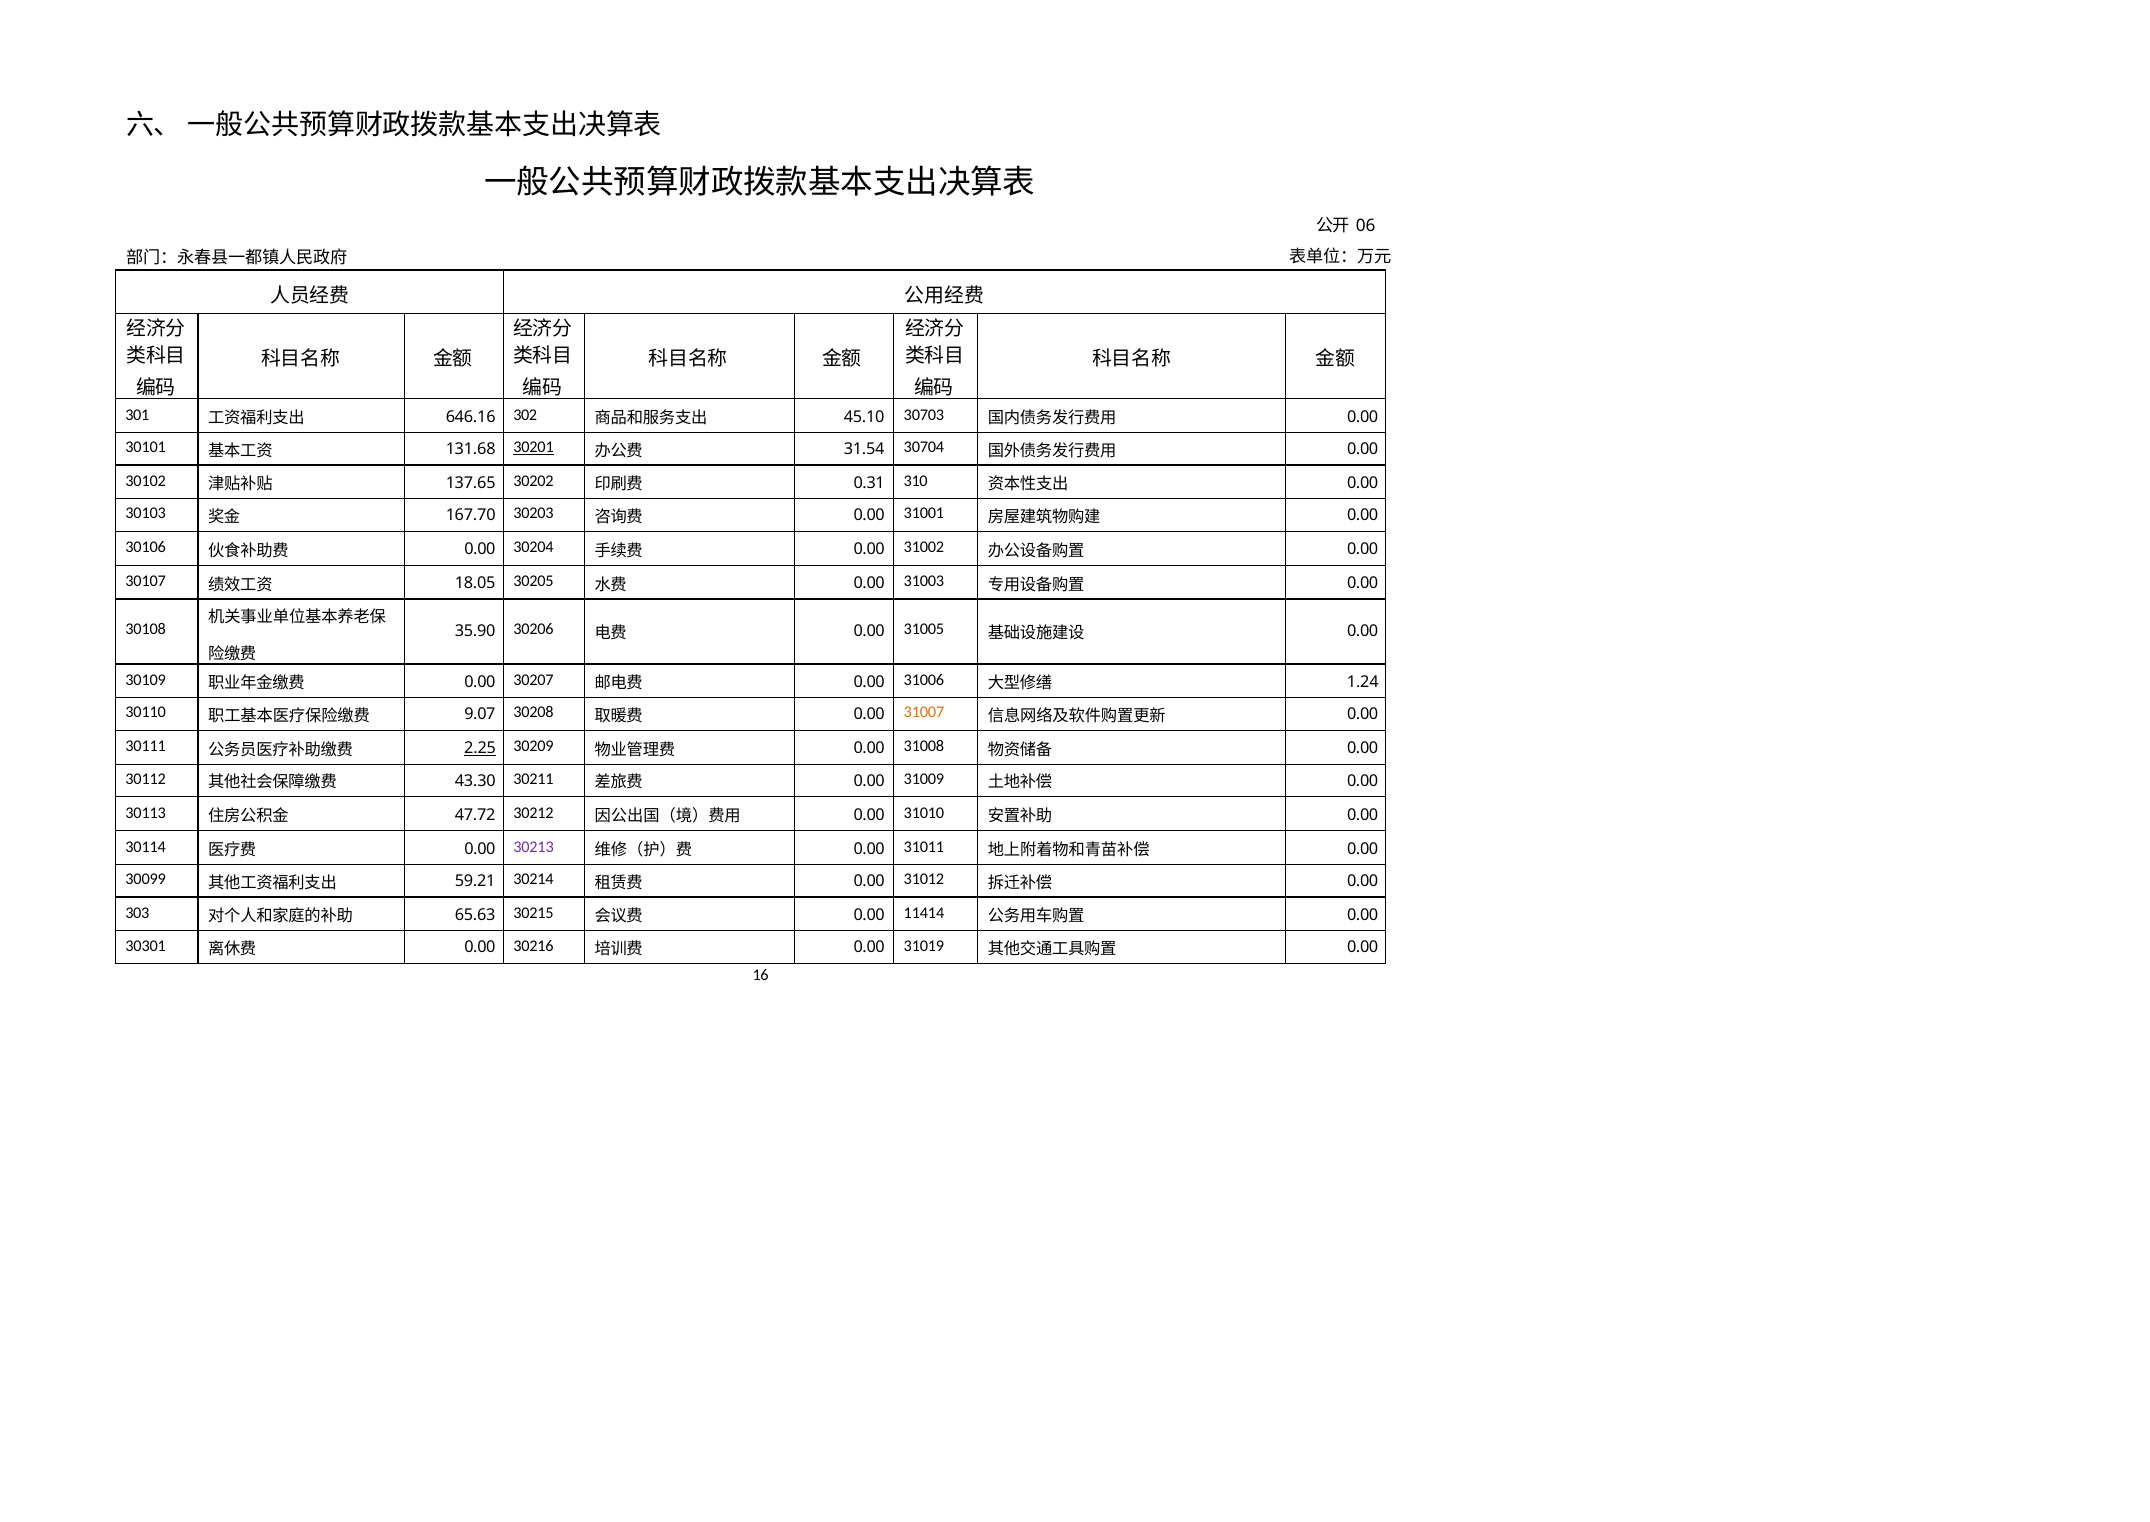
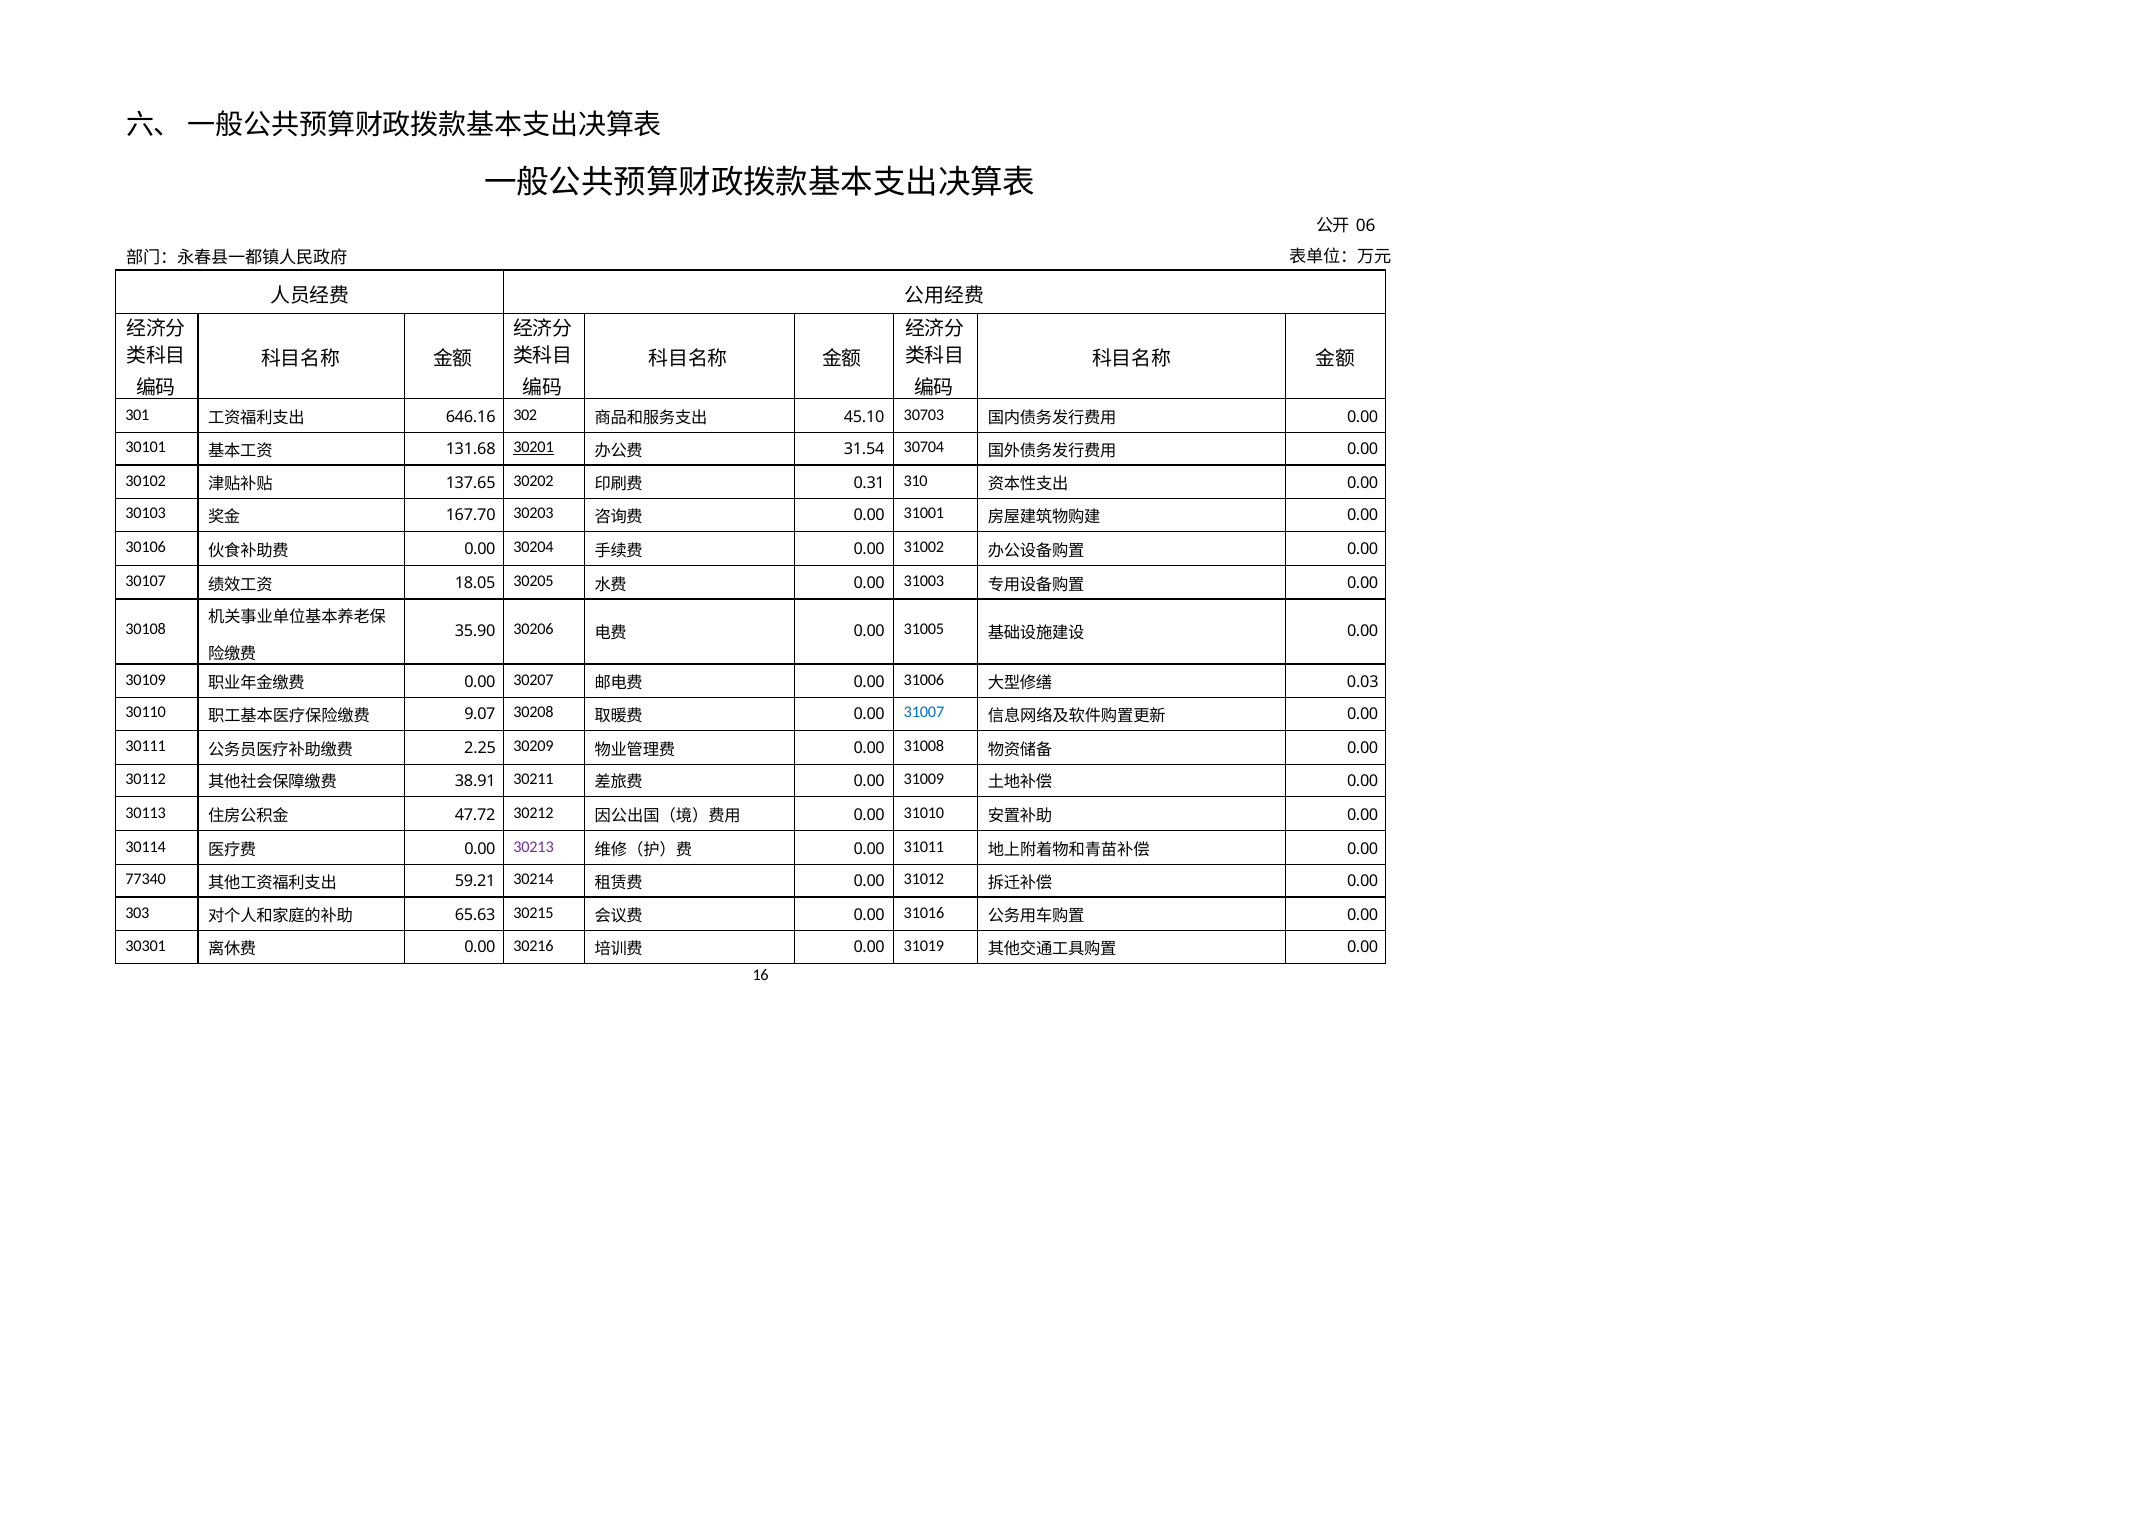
1.24: 1.24 -> 0.03
31007 colour: orange -> blue
2.25 underline: present -> none
43.30: 43.30 -> 38.91
30099: 30099 -> 77340
11414: 11414 -> 31016
